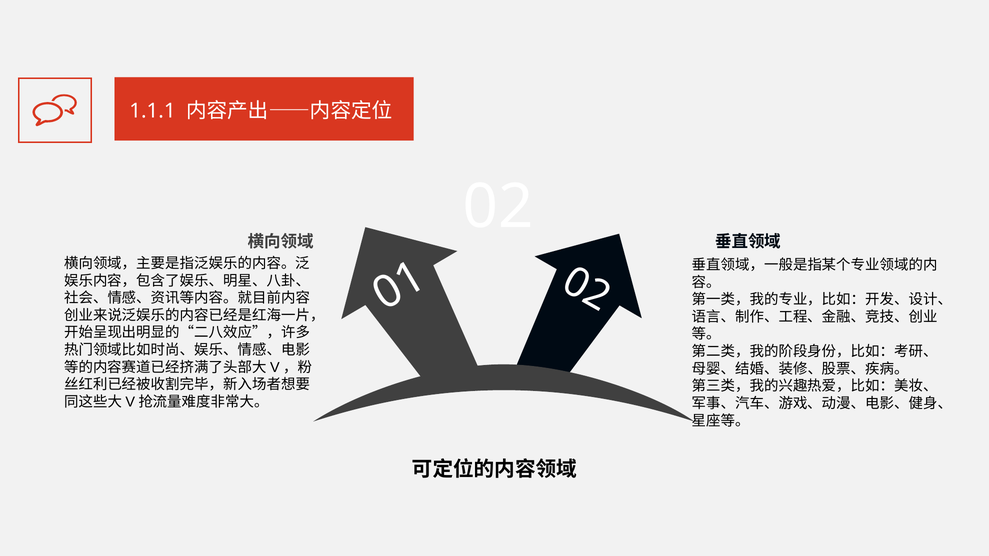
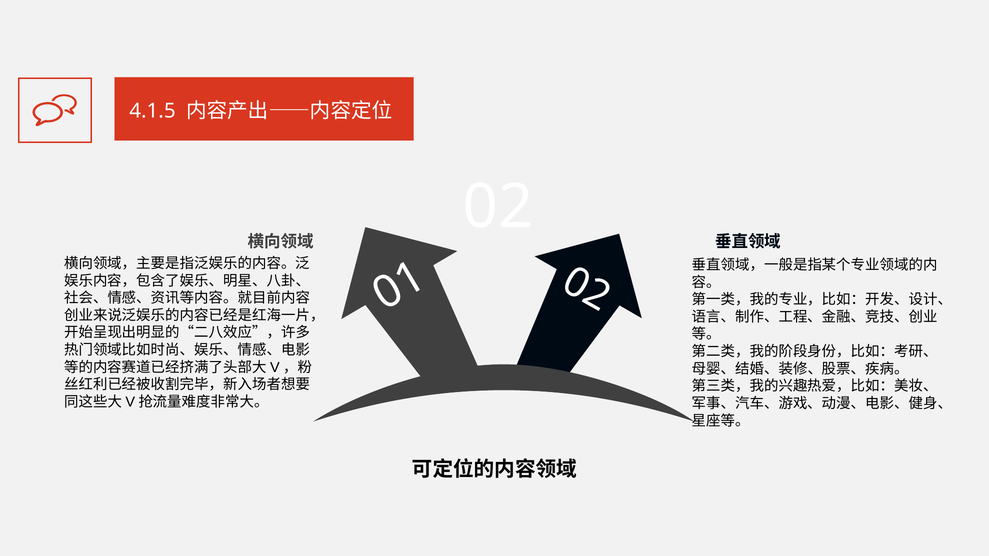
1.1.1: 1.1.1 -> 4.1.5
